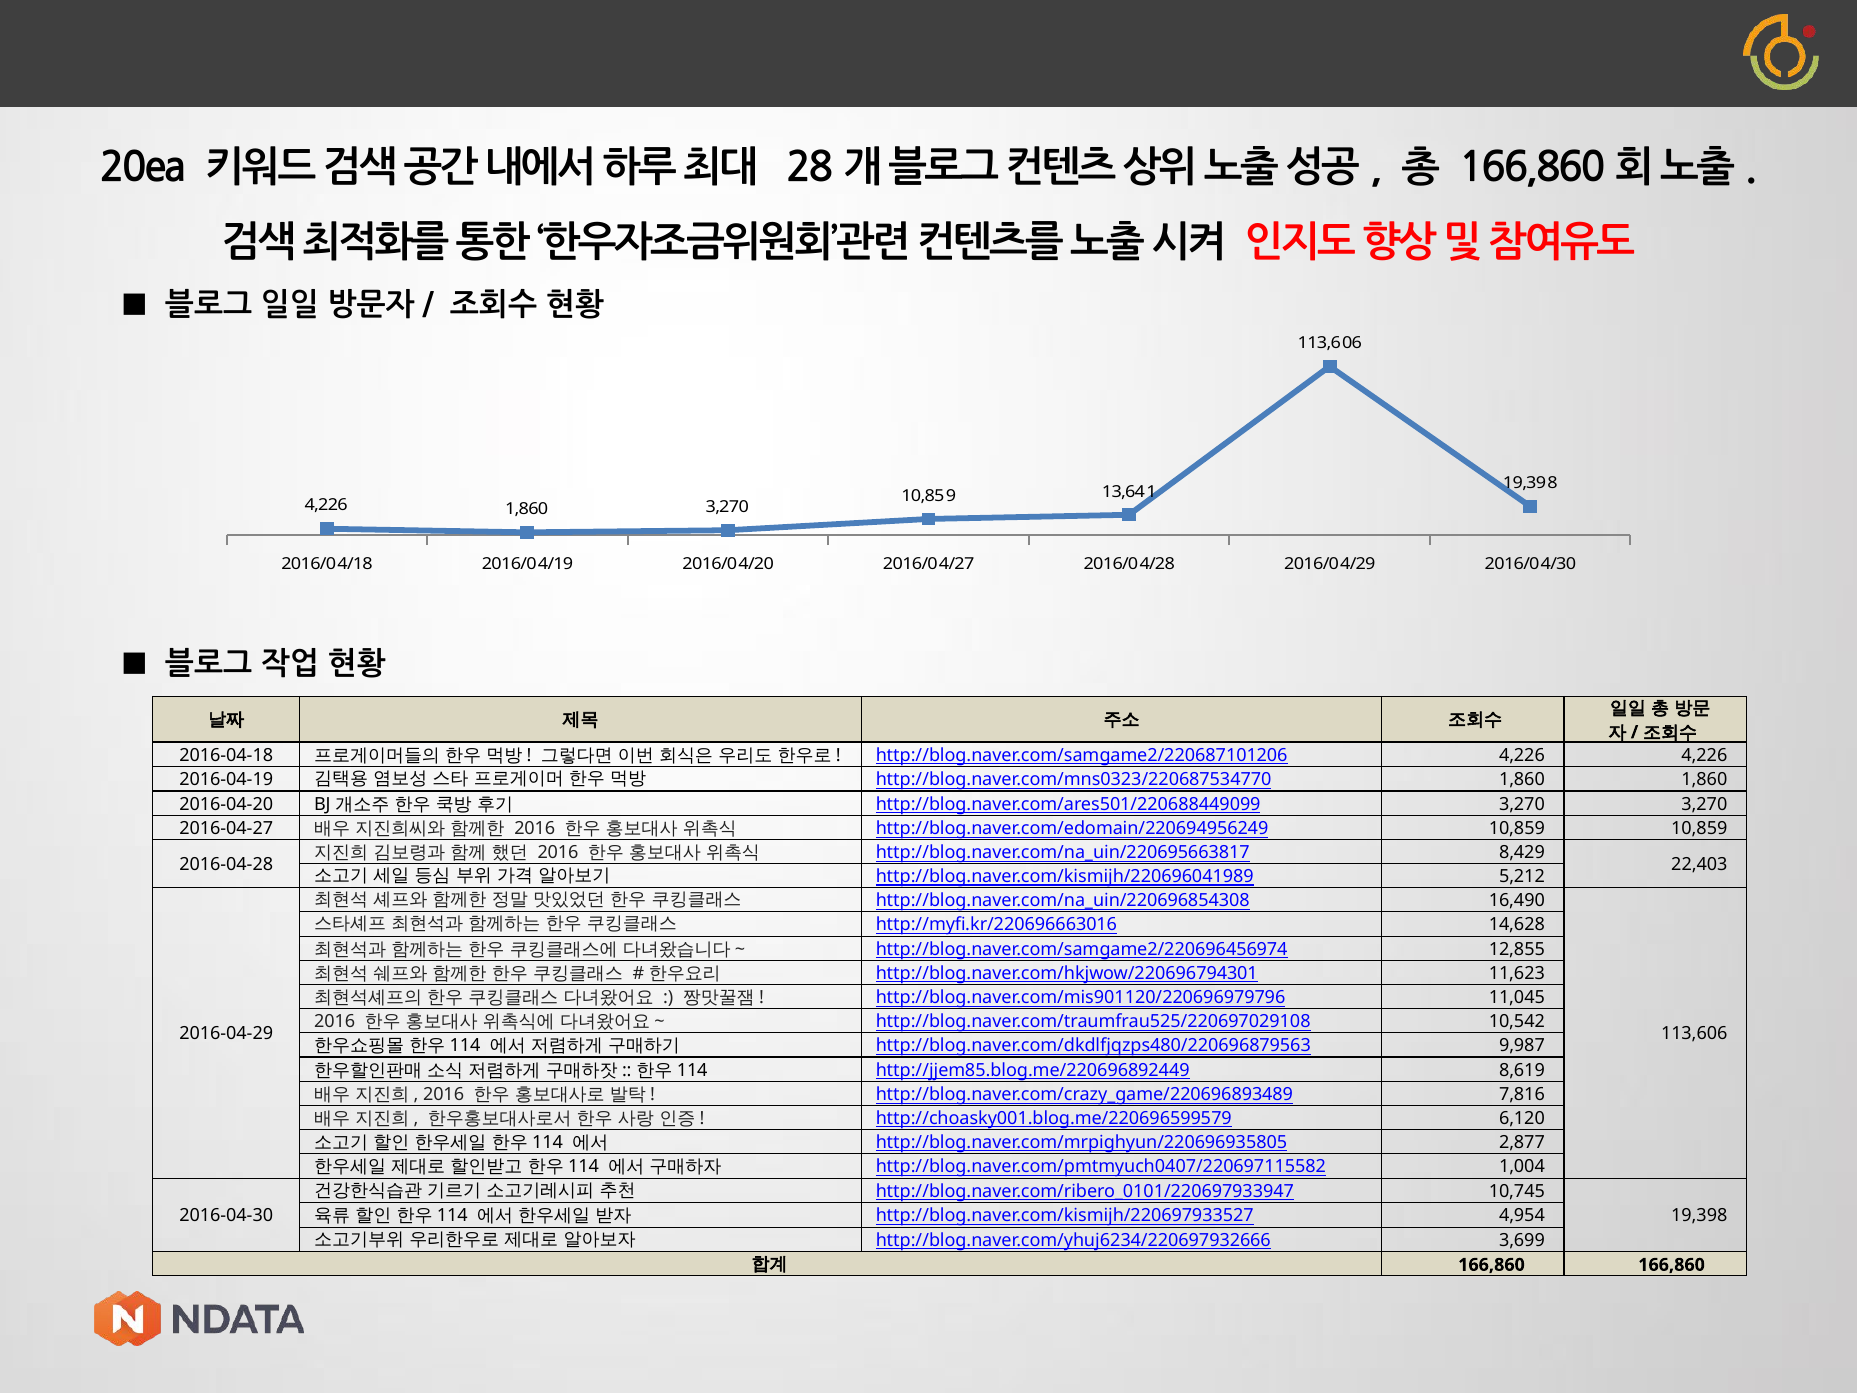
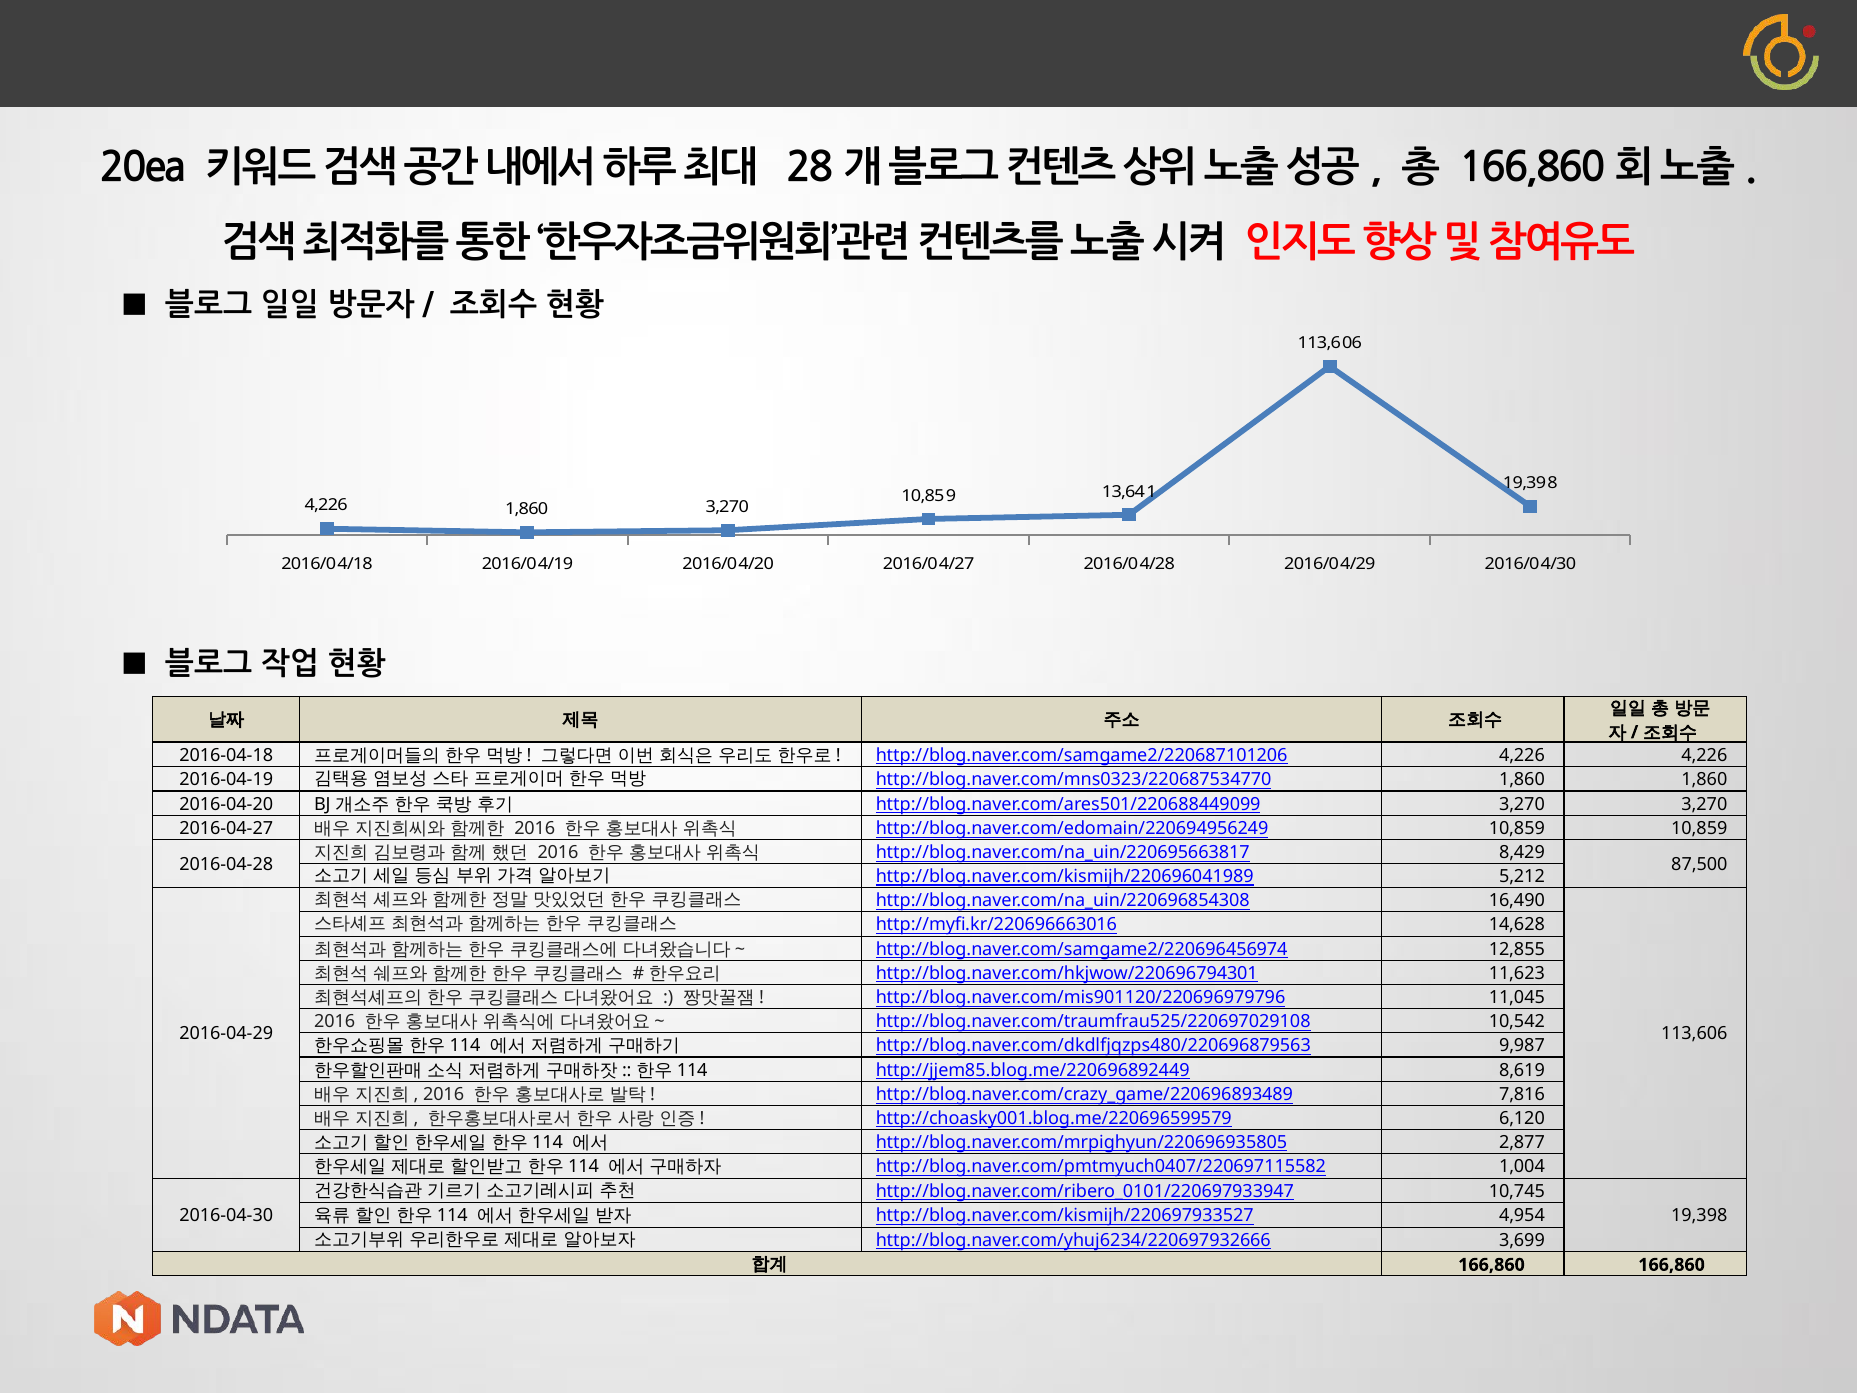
22,403: 22,403 -> 87,500
